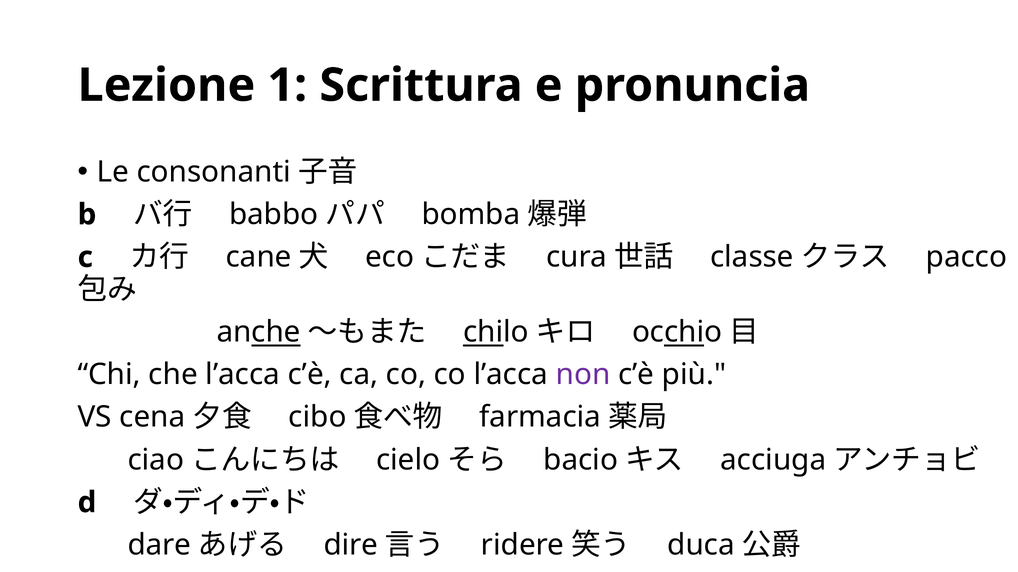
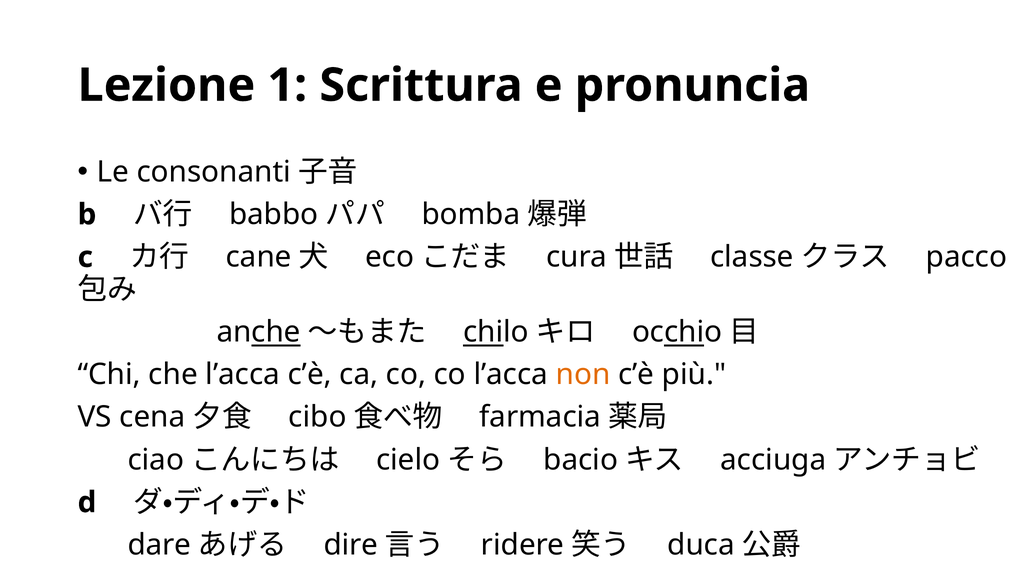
non colour: purple -> orange
